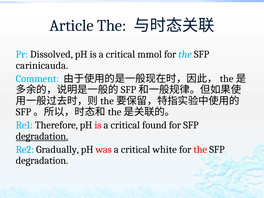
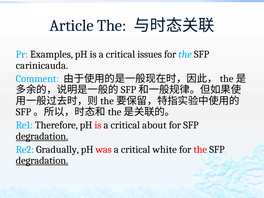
Dissolved: Dissolved -> Examples
mmol: mmol -> issues
found: found -> about
degradation at (42, 161) underline: none -> present
